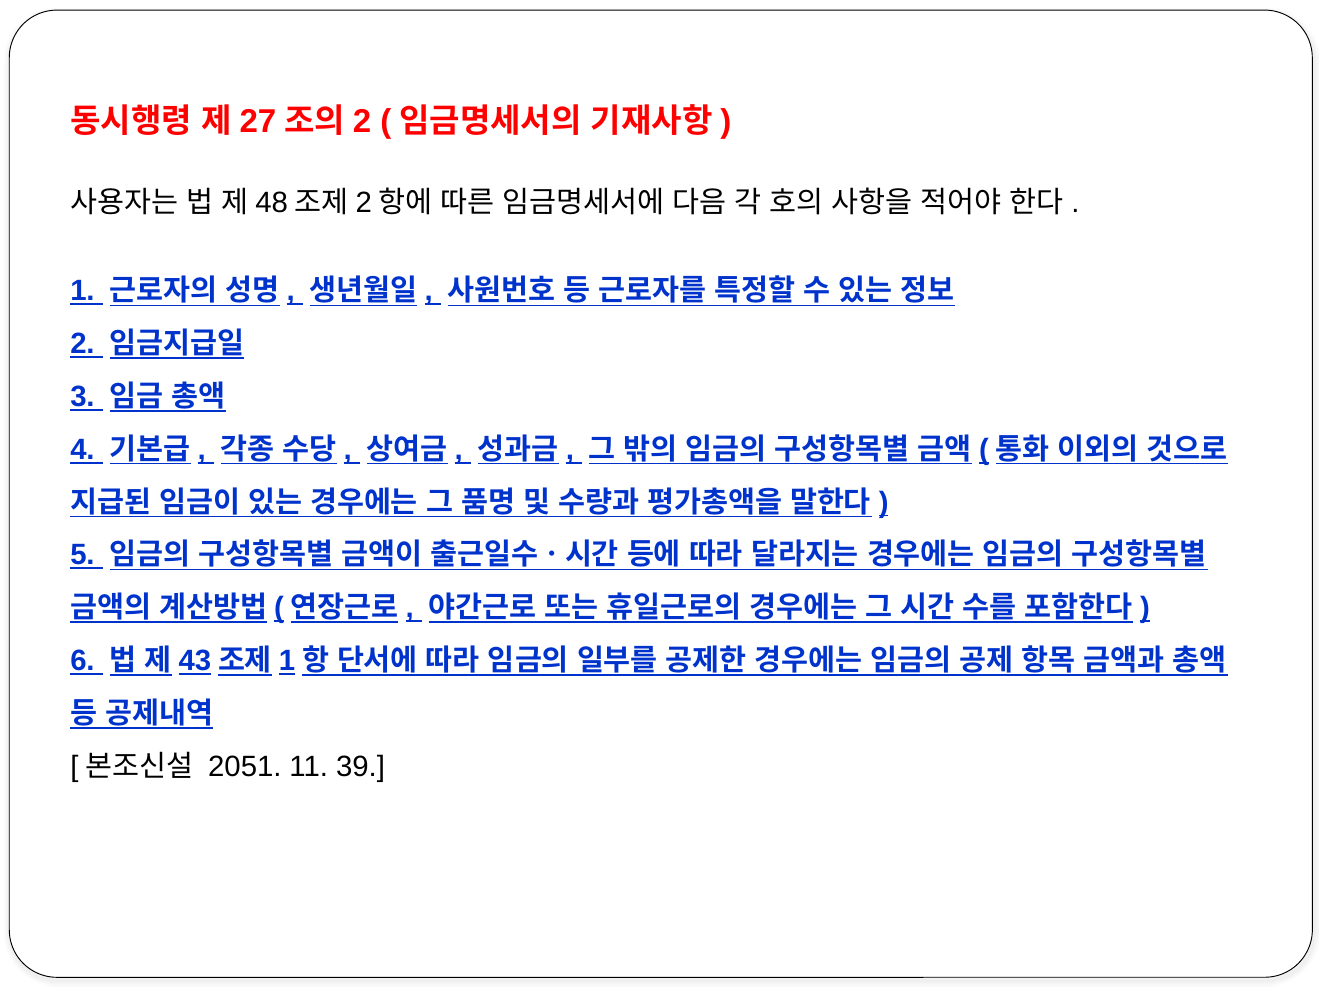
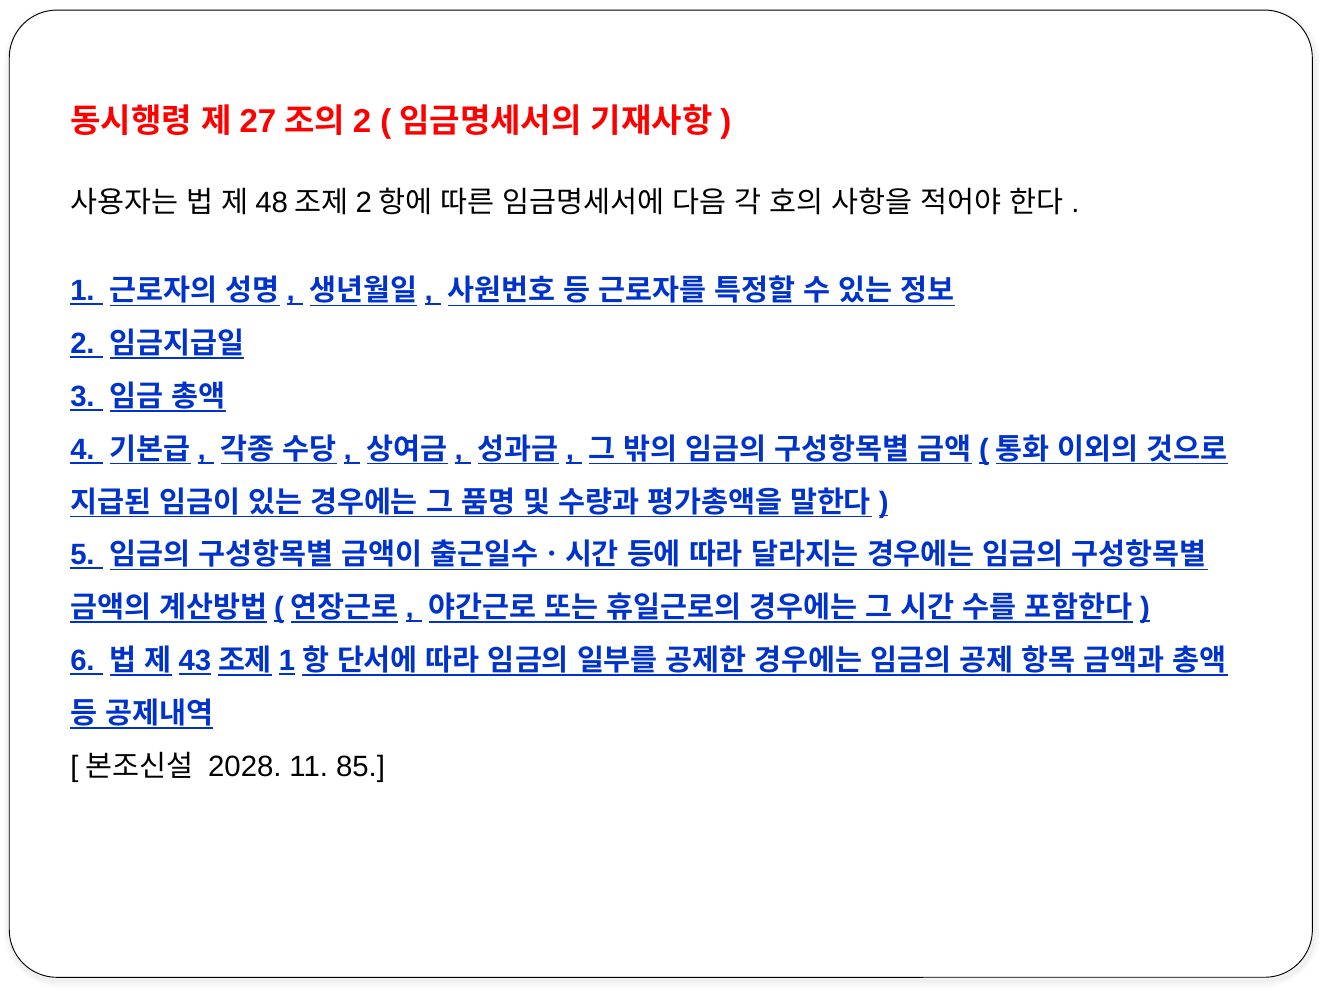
2051: 2051 -> 2028
39: 39 -> 85
